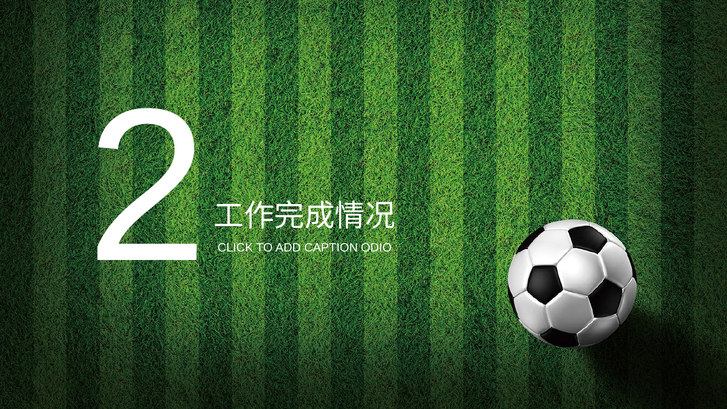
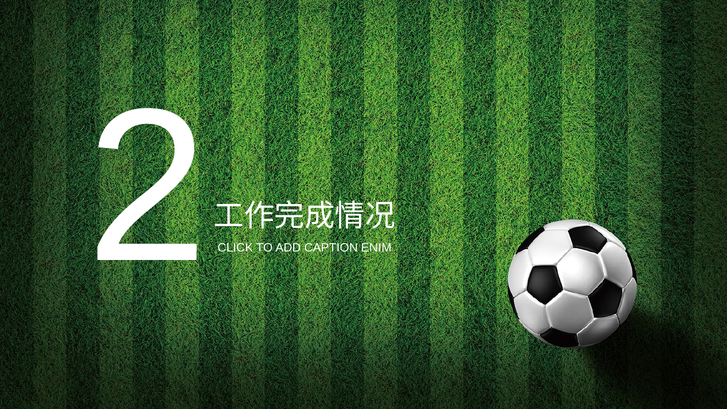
ODIO: ODIO -> ENIM
